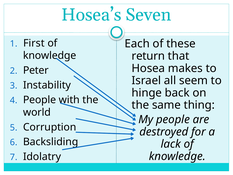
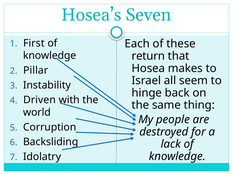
Peter: Peter -> Pillar
People at (40, 100): People -> Driven
